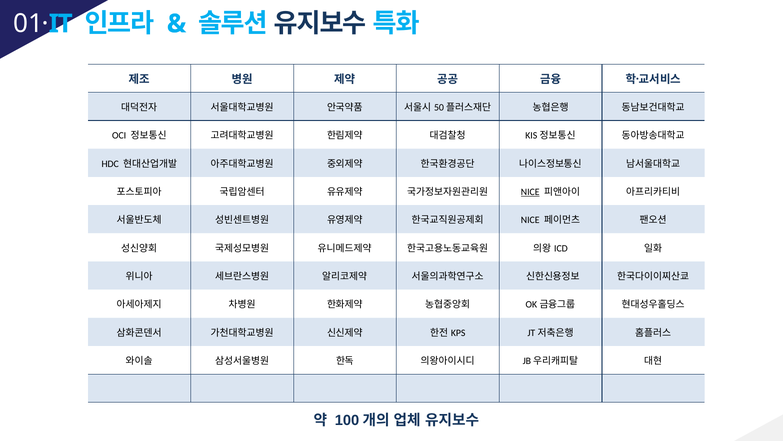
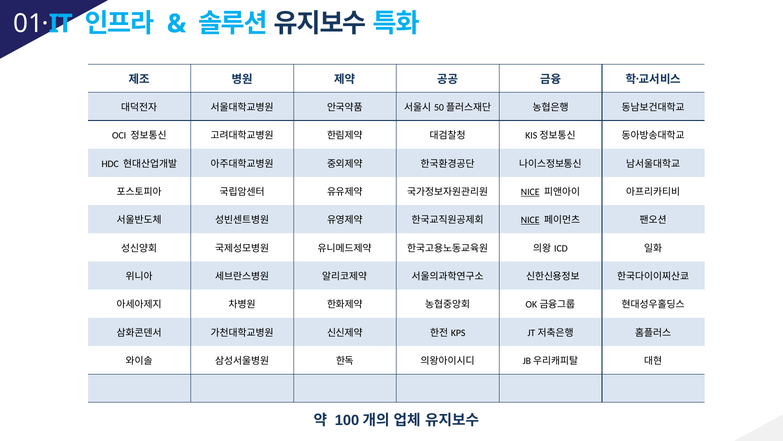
NICE at (530, 220) underline: none -> present
